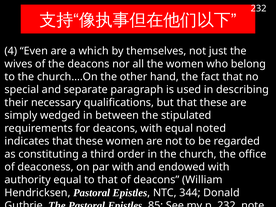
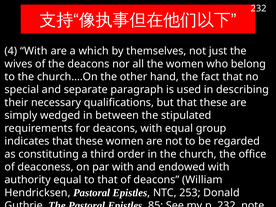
4 Even: Even -> With
noted: noted -> group
344: 344 -> 253
